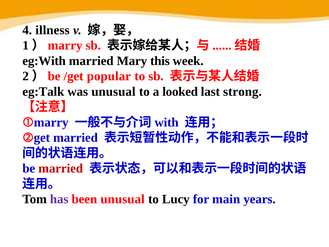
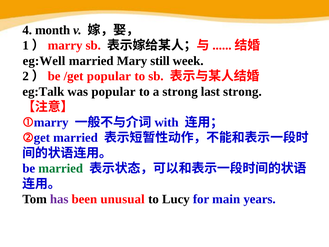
illness: illness -> month
eg:With: eg:With -> eg:Well
this: this -> still
was unusual: unusual -> popular
a looked: looked -> strong
married at (61, 168) colour: red -> green
